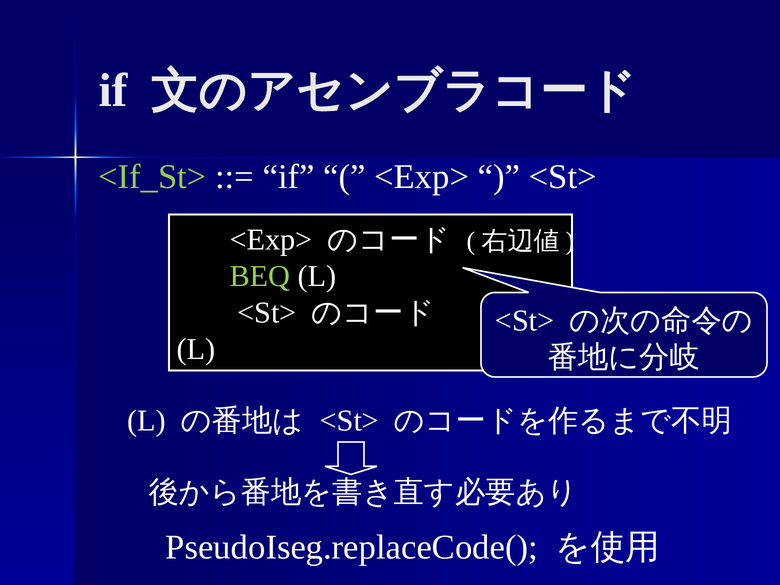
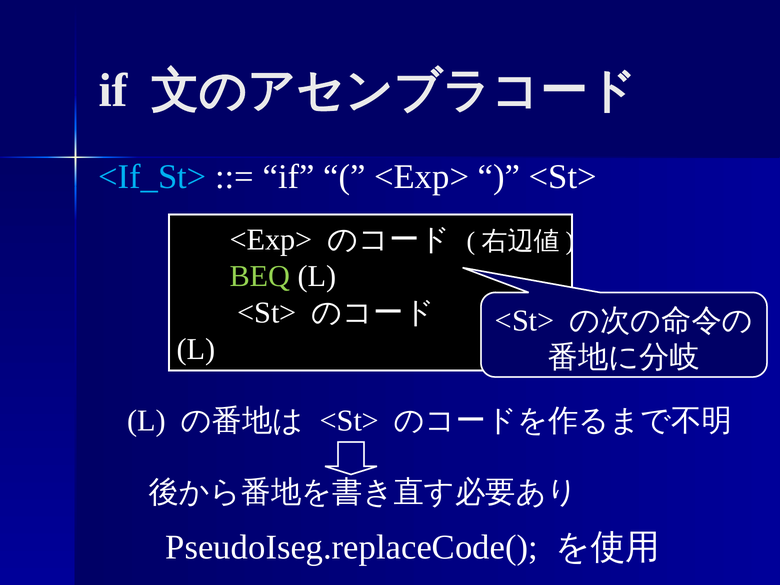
<If_St> colour: light green -> light blue
